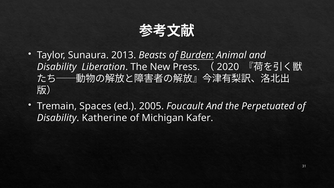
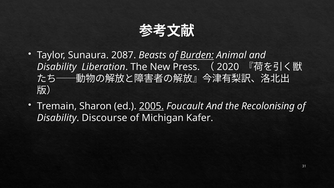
2013: 2013 -> 2087
Spaces: Spaces -> Sharon
2005 underline: none -> present
Perpetuated: Perpetuated -> Recolonising
Katherine: Katherine -> Discourse
